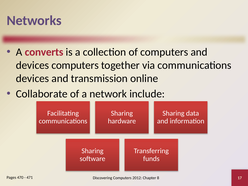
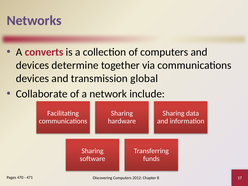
devices computers: computers -> determine
online: online -> global
